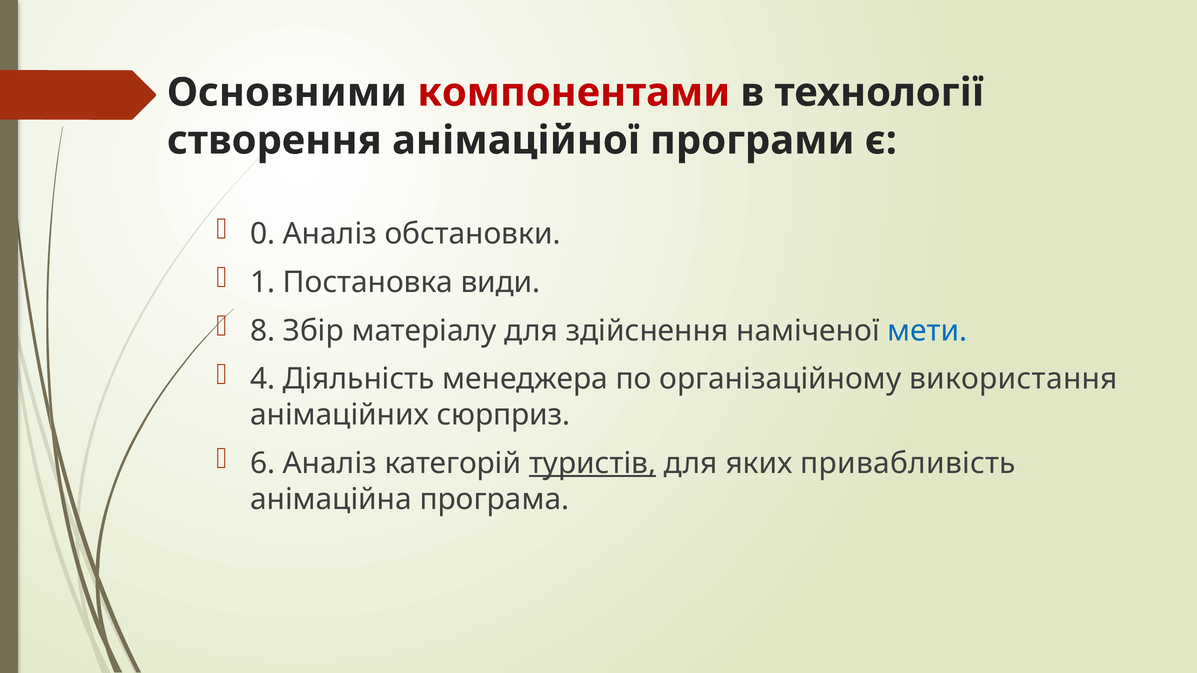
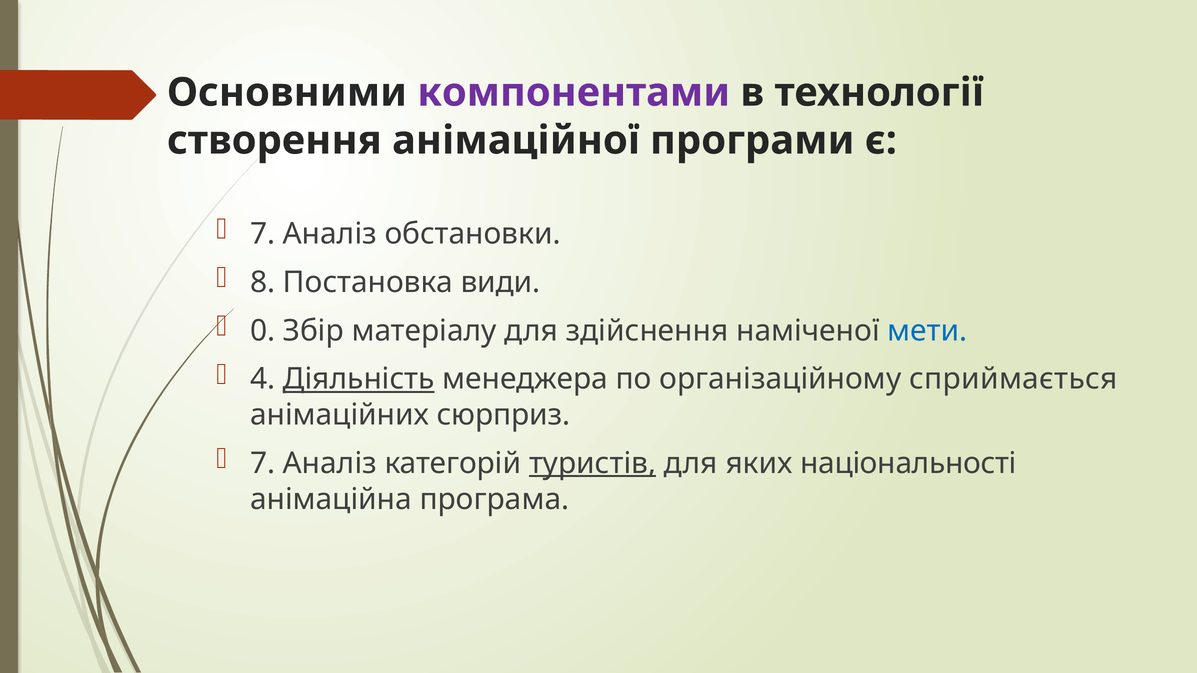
компонентами colour: red -> purple
0 at (263, 234): 0 -> 7
1: 1 -> 8
8: 8 -> 0
Діяльність underline: none -> present
використання: використання -> сприймається
6 at (263, 463): 6 -> 7
привабливість: привабливість -> національності
